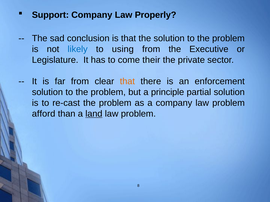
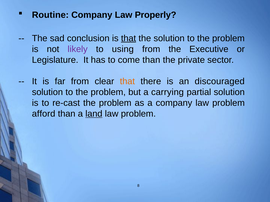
Support: Support -> Routine
that at (129, 38) underline: none -> present
likely colour: blue -> purple
come their: their -> than
enforcement: enforcement -> discouraged
principle: principle -> carrying
